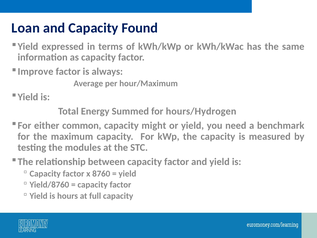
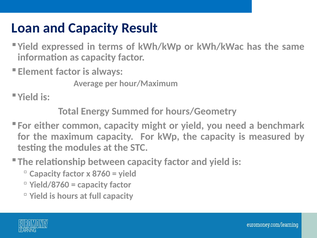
Found: Found -> Result
Improve: Improve -> Element
hours/Hydrogen: hours/Hydrogen -> hours/Geometry
